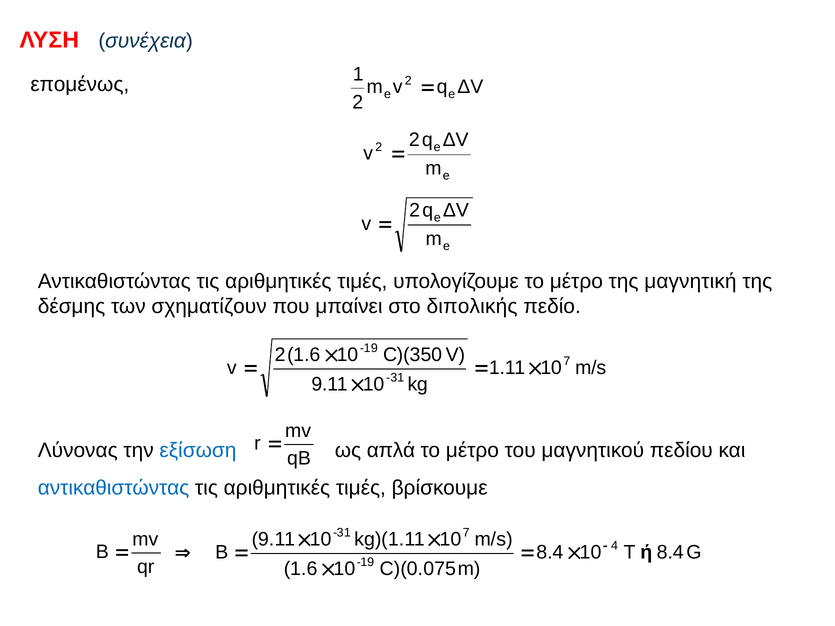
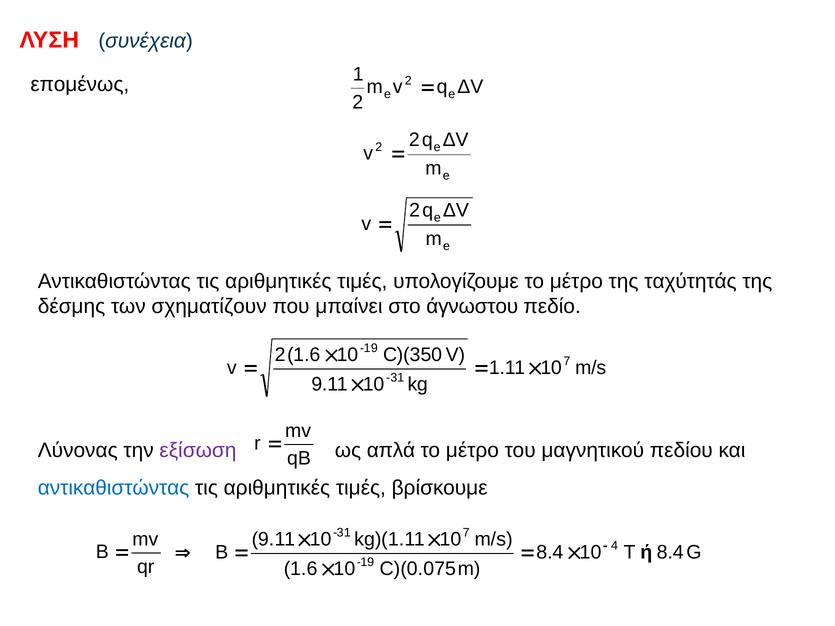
μαγνητική: μαγνητική -> ταχύτητάς
διπολικής: διπολικής -> άγνωστου
εξίσωση colour: blue -> purple
